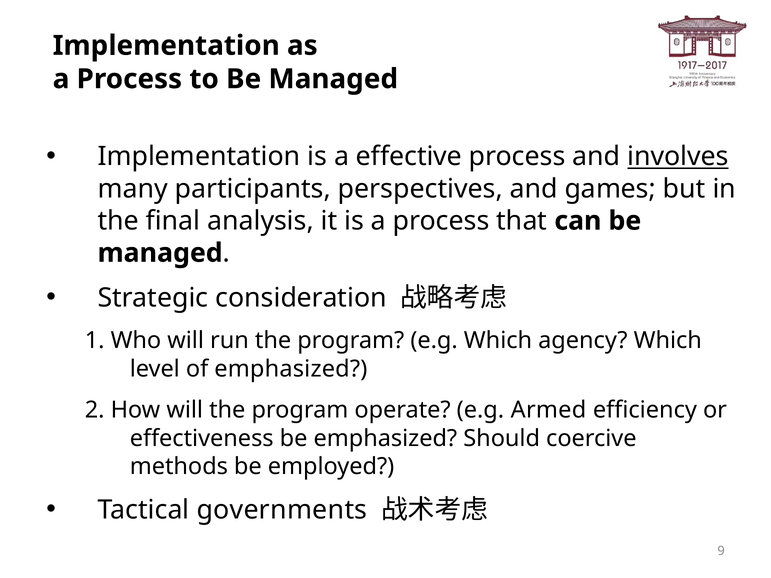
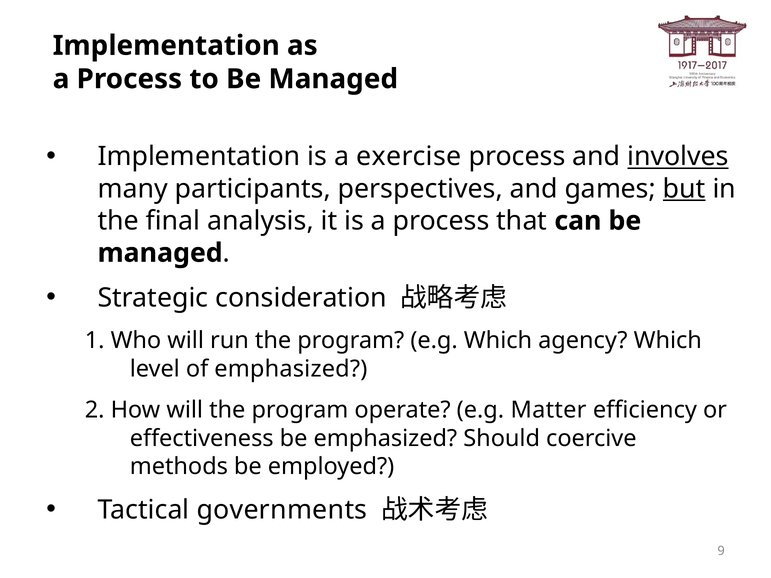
effective: effective -> exercise
but underline: none -> present
Armed: Armed -> Matter
